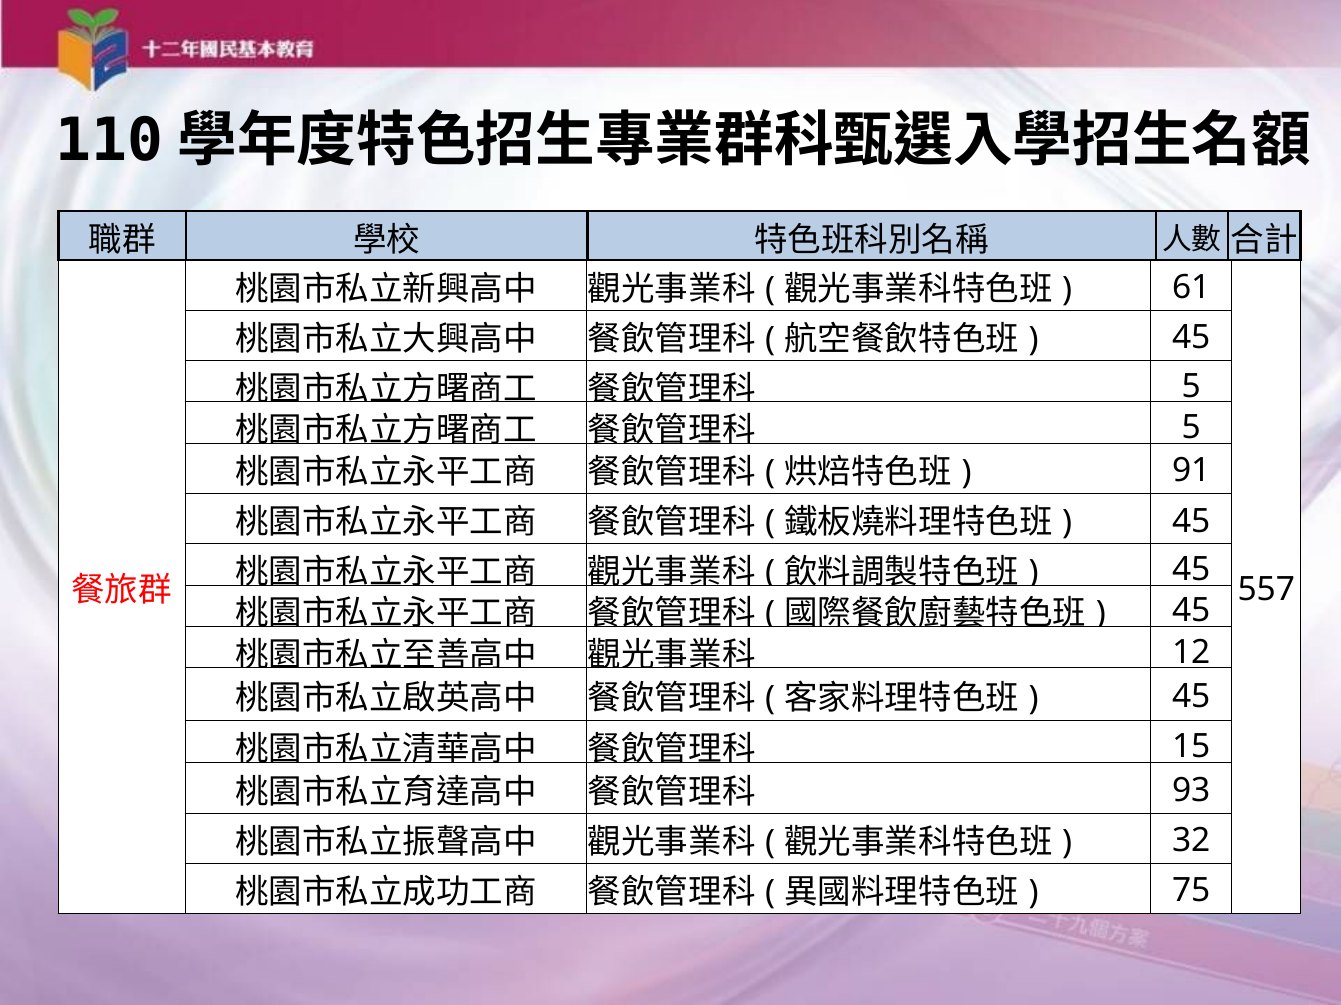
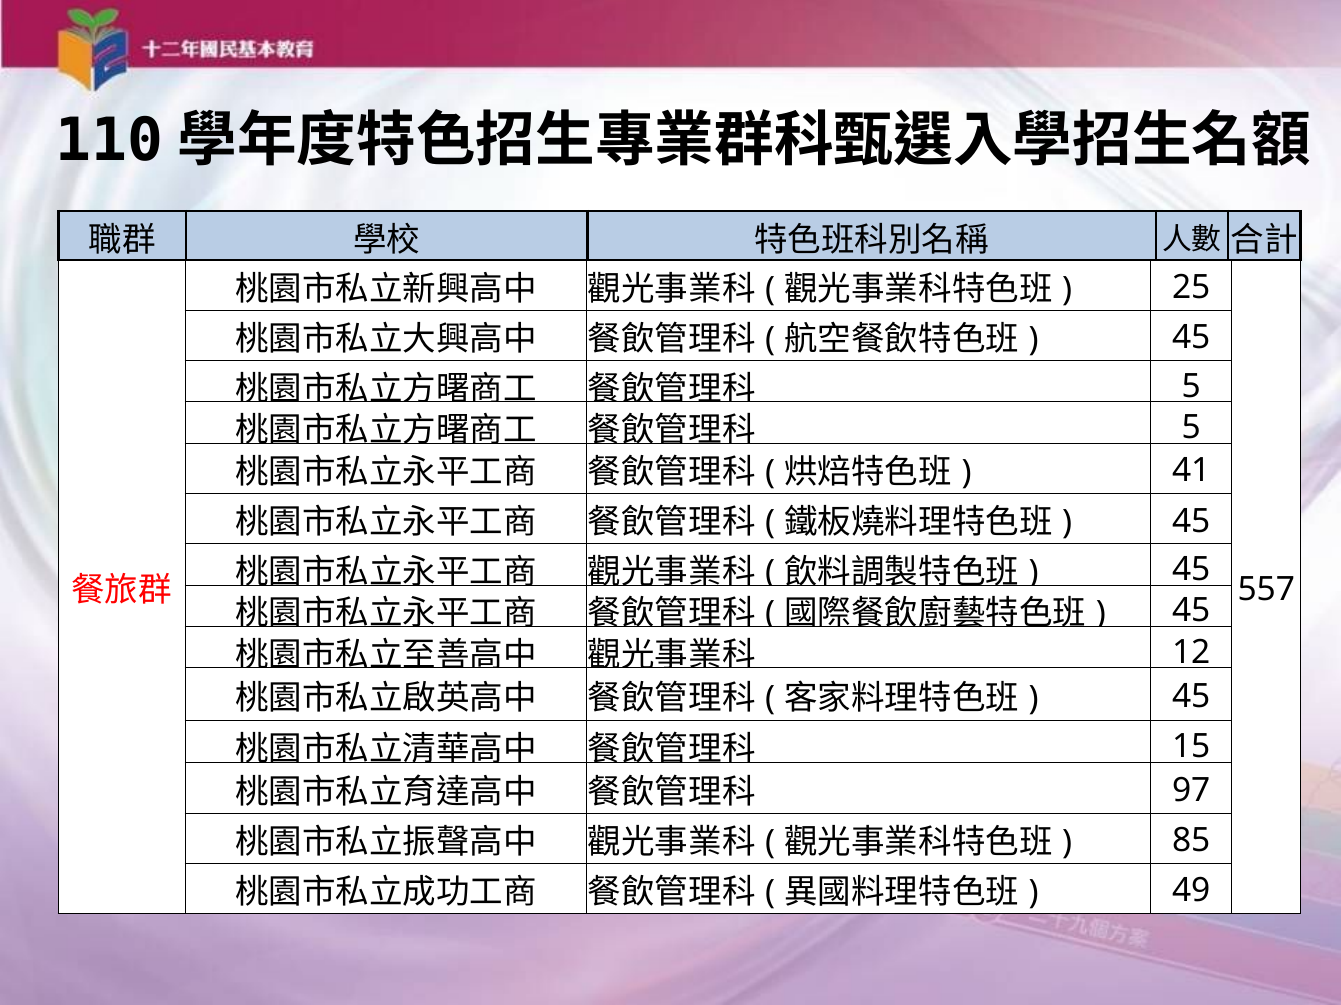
61: 61 -> 25
91: 91 -> 41
93: 93 -> 97
32: 32 -> 85
75: 75 -> 49
